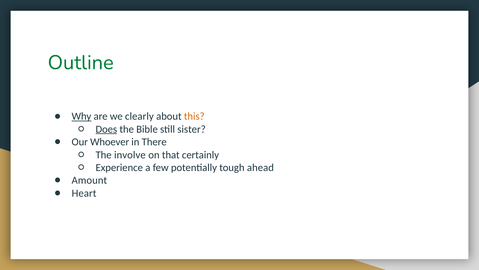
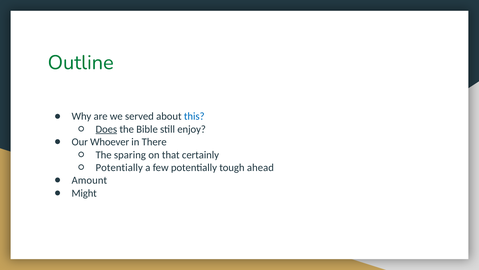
Why underline: present -> none
clearly: clearly -> served
this colour: orange -> blue
sister: sister -> enjoy
involve: involve -> sparing
Experience at (119, 167): Experience -> Potentially
Heart: Heart -> Might
